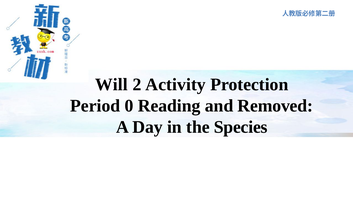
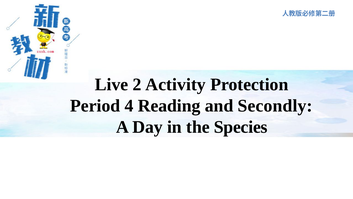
Will: Will -> Live
0: 0 -> 4
Removed: Removed -> Secondly
